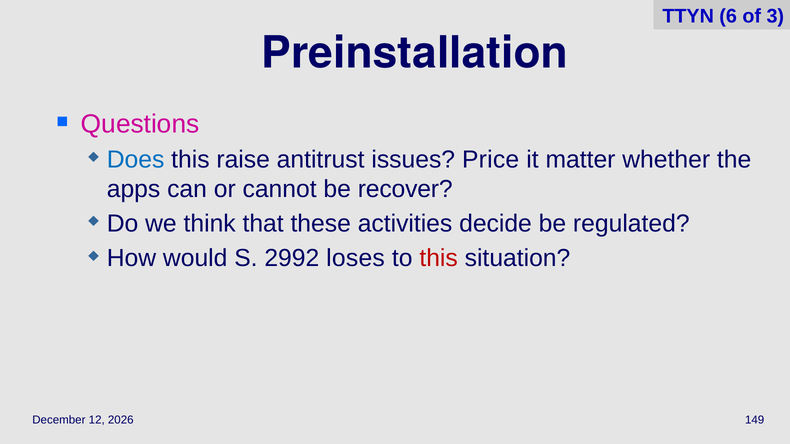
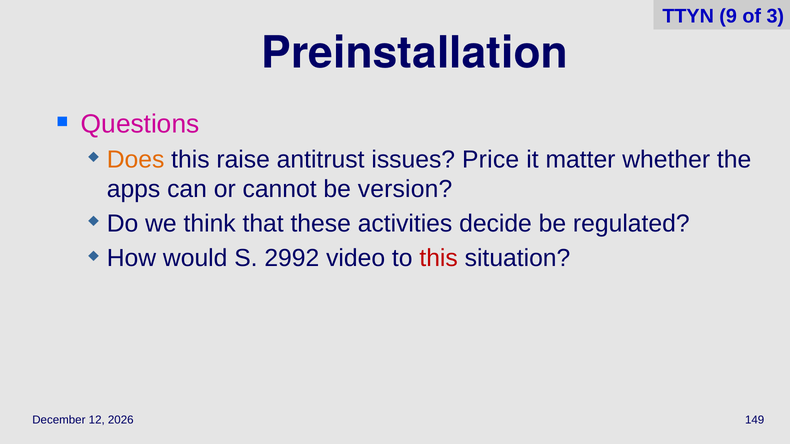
6: 6 -> 9
Does colour: blue -> orange
recover: recover -> version
loses: loses -> video
